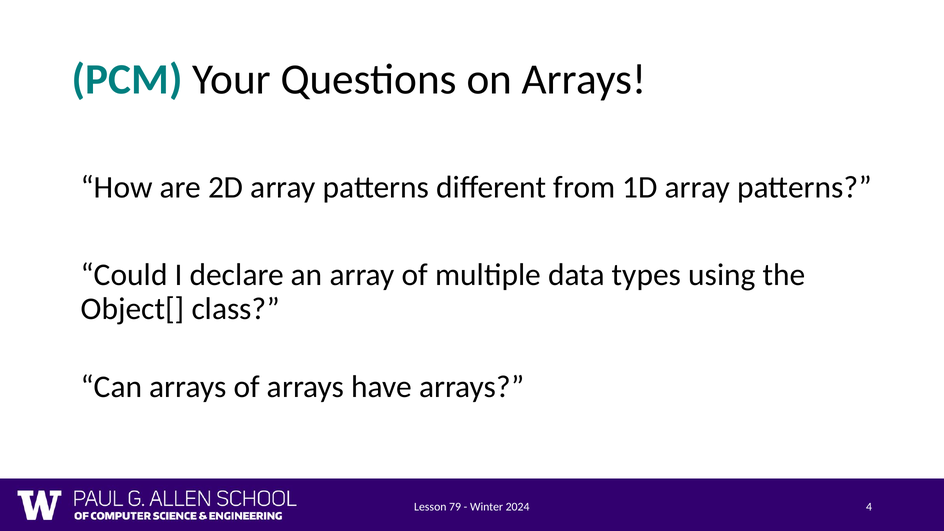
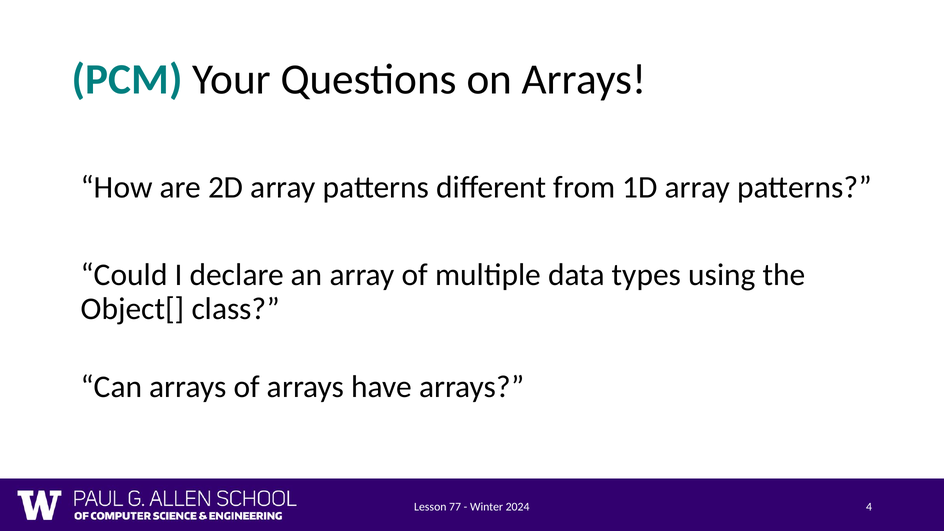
79: 79 -> 77
